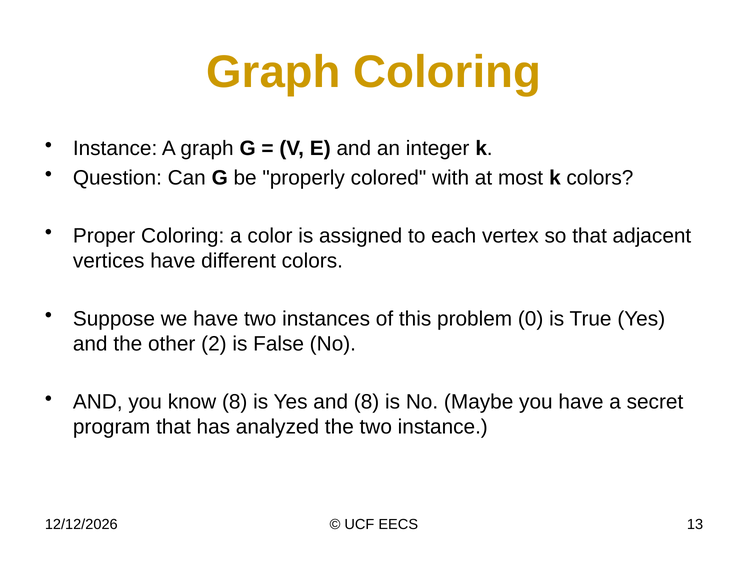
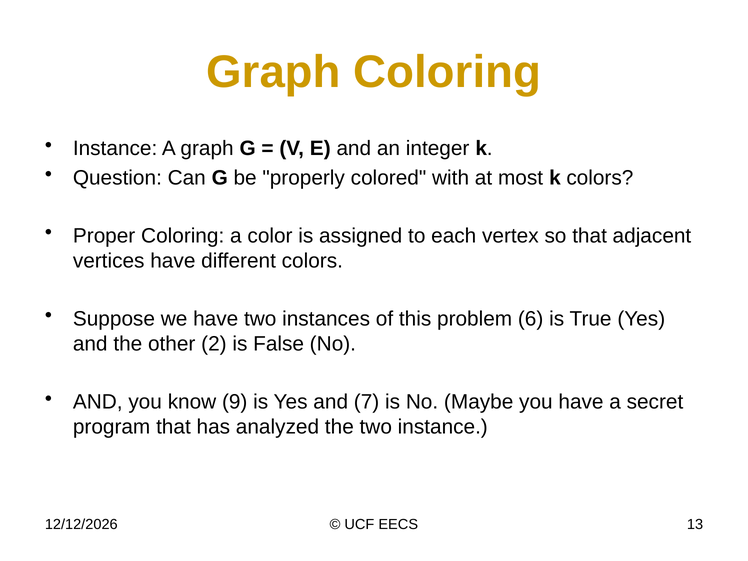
0: 0 -> 6
know 8: 8 -> 9
and 8: 8 -> 7
